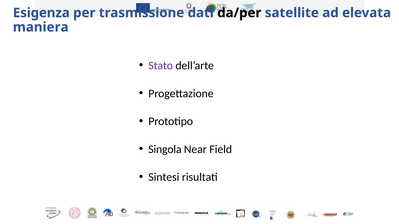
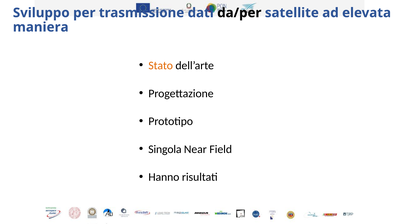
Esigenza: Esigenza -> Sviluppo
Stato colour: purple -> orange
Sintesi: Sintesi -> Hanno
